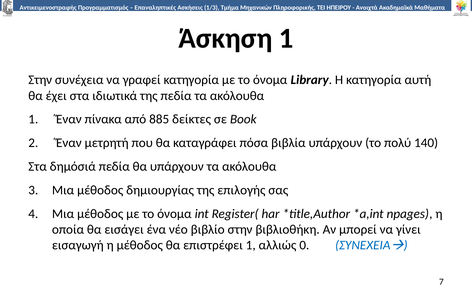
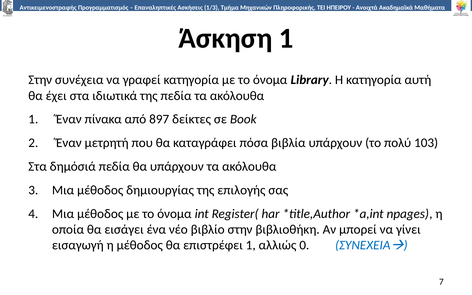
885: 885 -> 897
140: 140 -> 103
